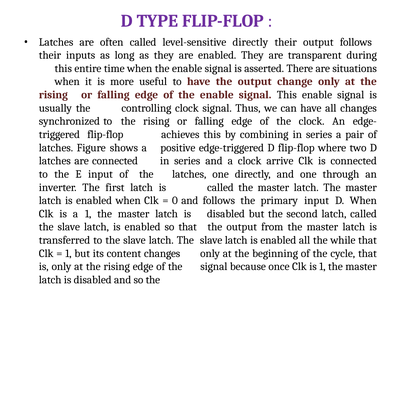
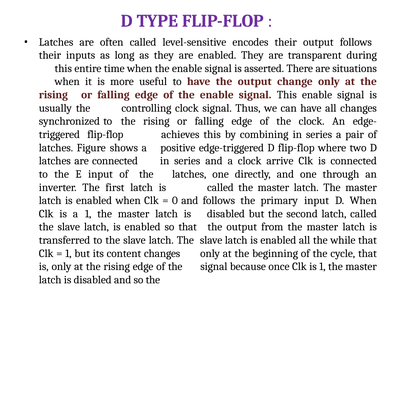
level-sensitive directly: directly -> encodes
